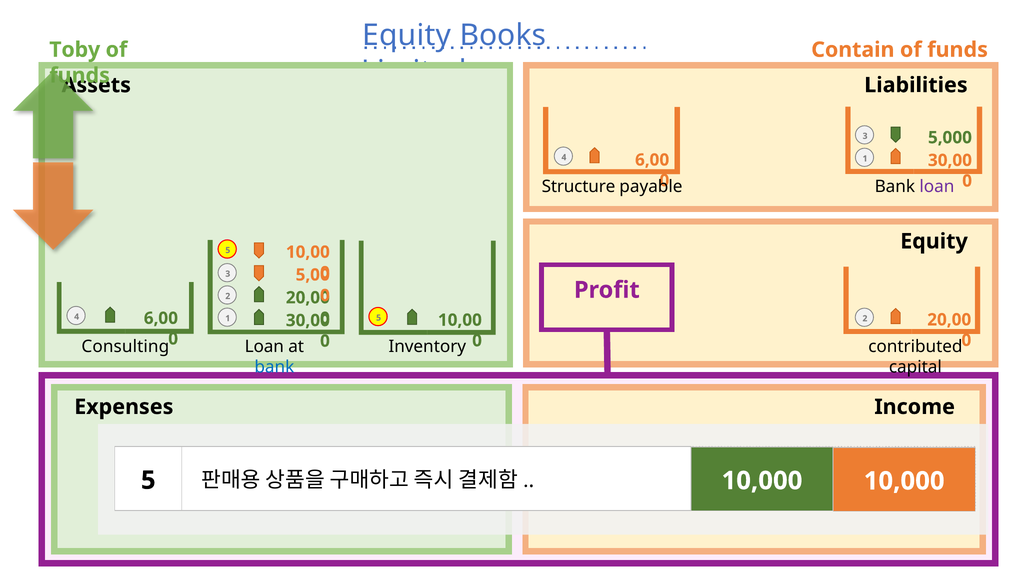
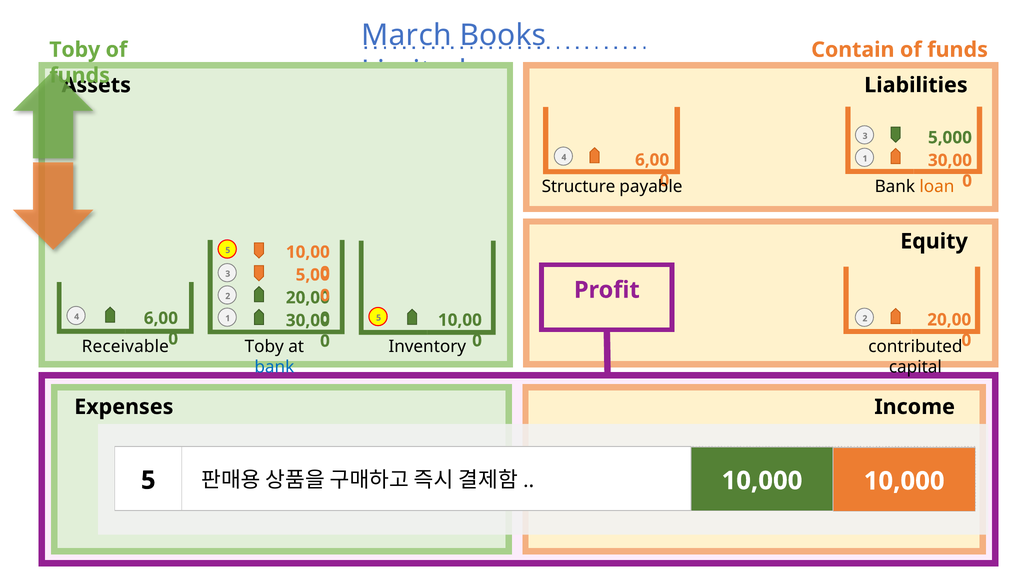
Equity at (407, 35): Equity -> March
loan at (937, 187) colour: purple -> orange
Consulting: Consulting -> Receivable
Loan at (264, 347): Loan -> Toby
